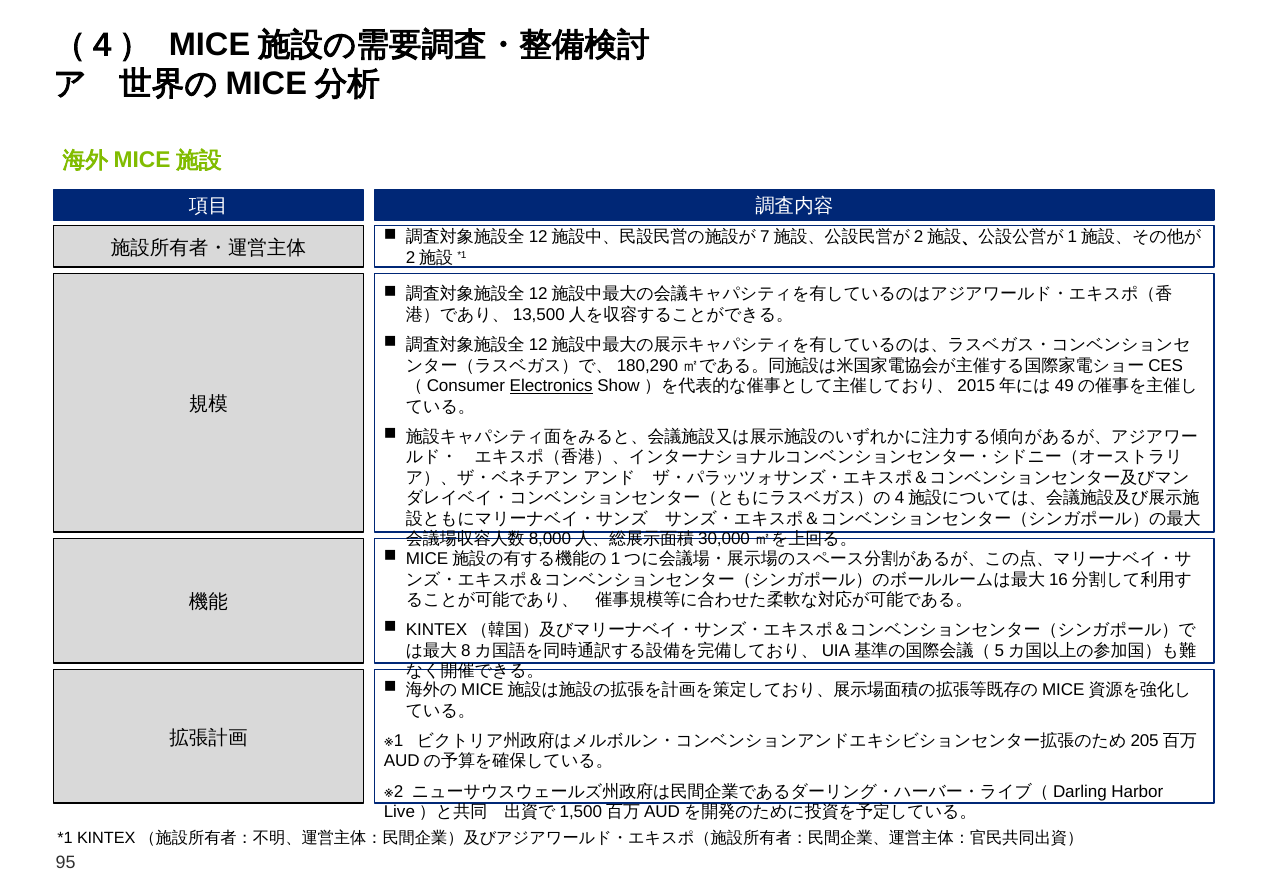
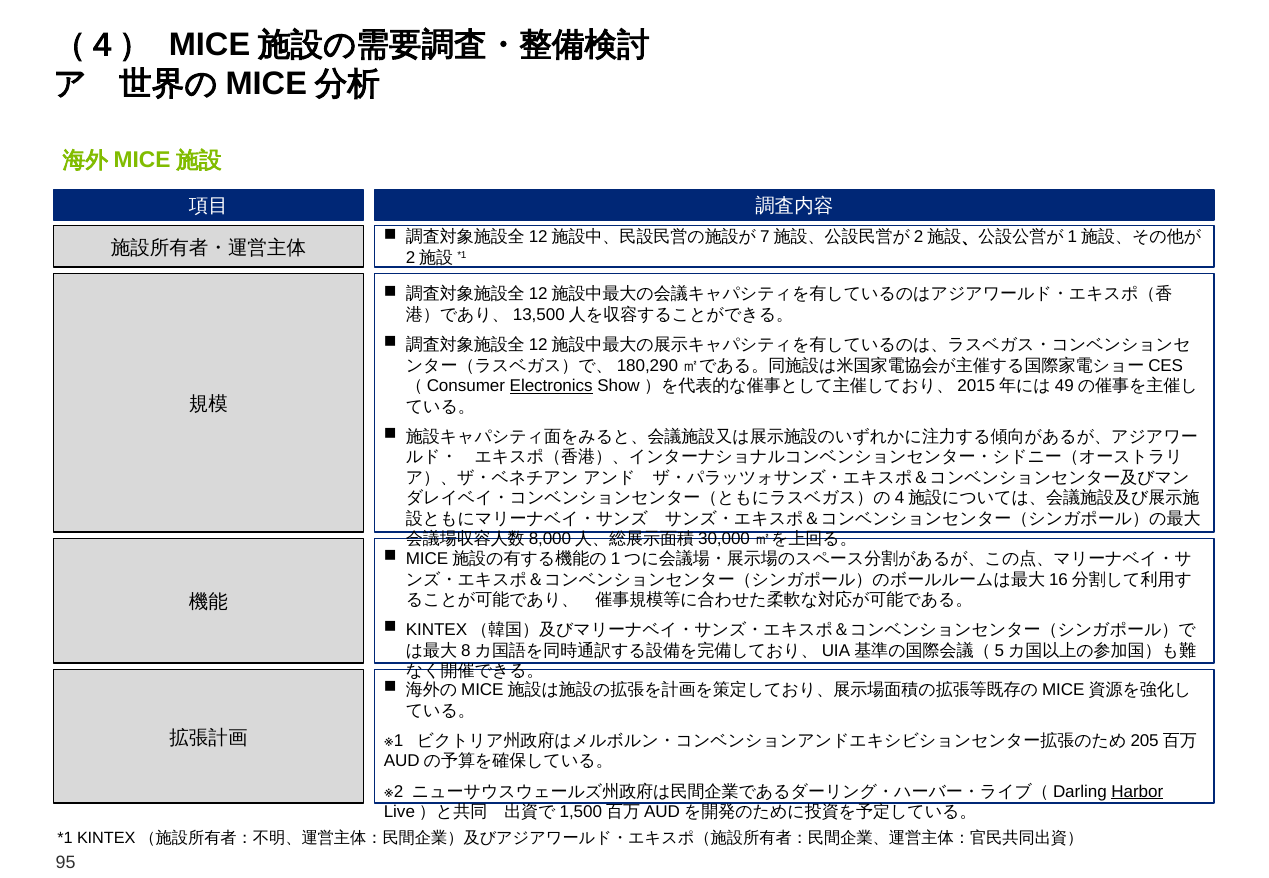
Harbor underline: none -> present
